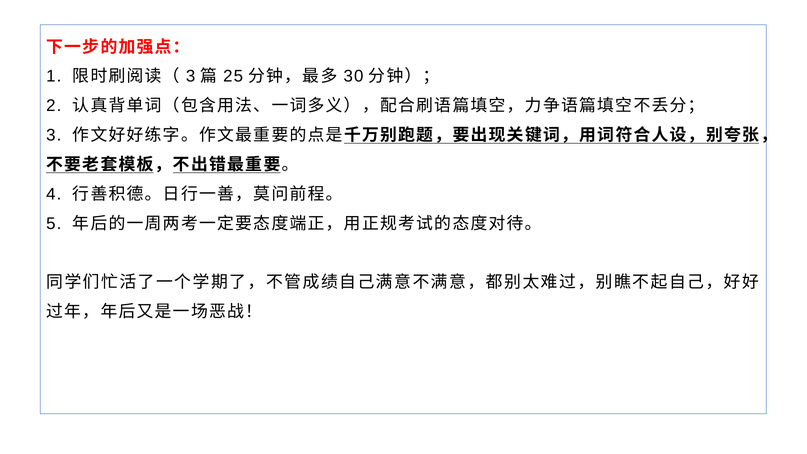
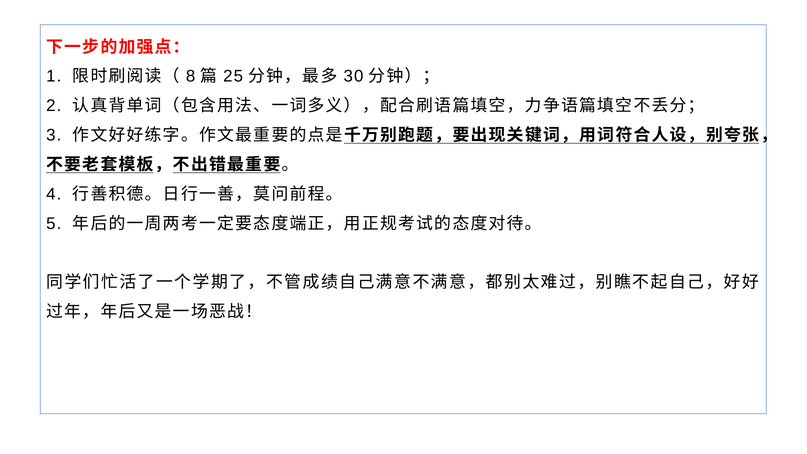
3 at (191, 76): 3 -> 8
